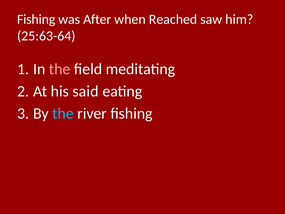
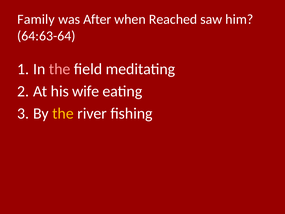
Fishing at (36, 19): Fishing -> Family
25:63-64: 25:63-64 -> 64:63-64
said: said -> wife
the at (63, 113) colour: light blue -> yellow
